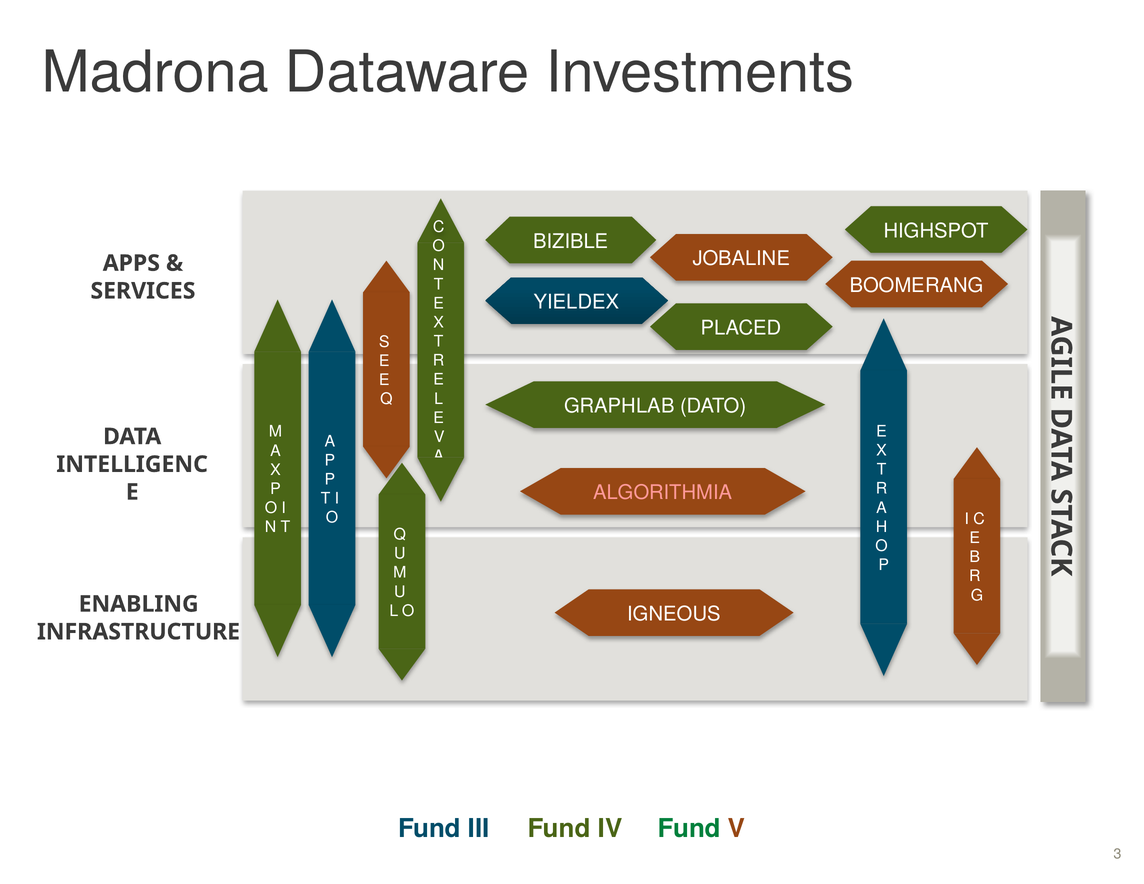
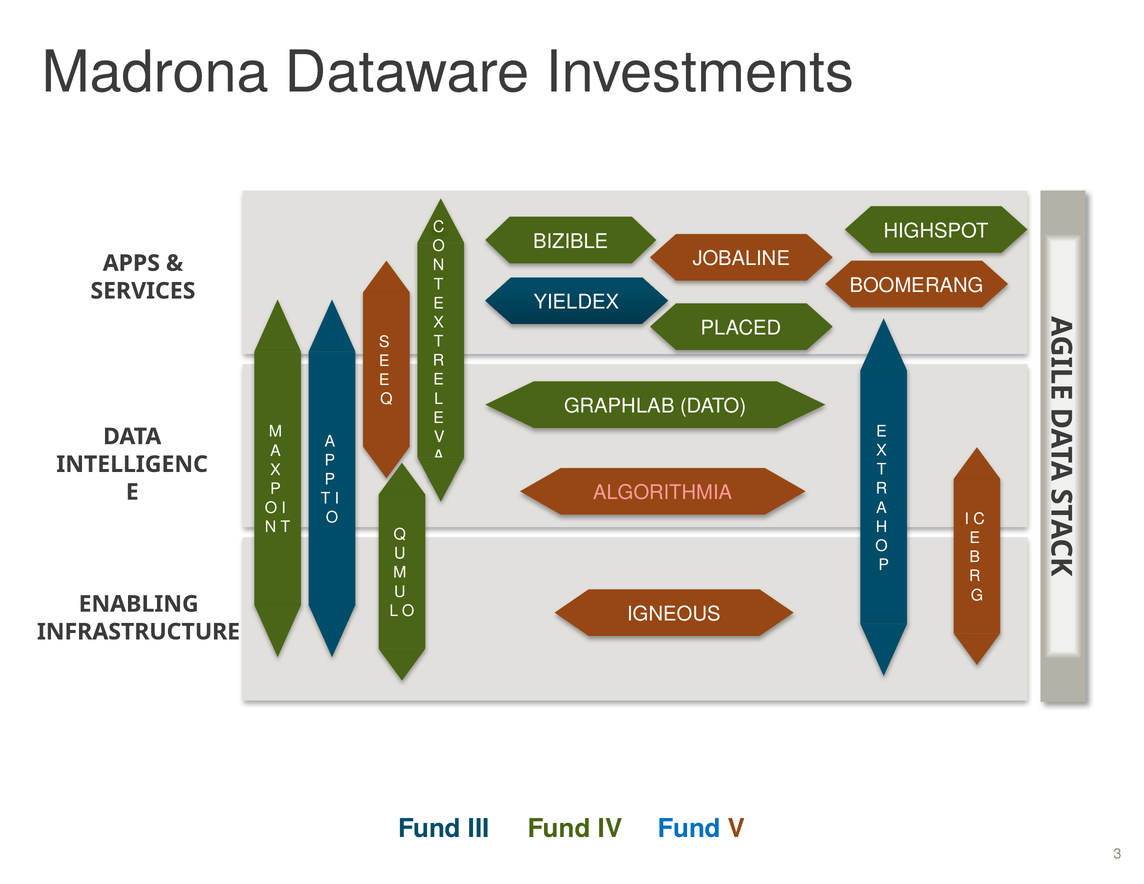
Fund at (689, 828) colour: green -> blue
